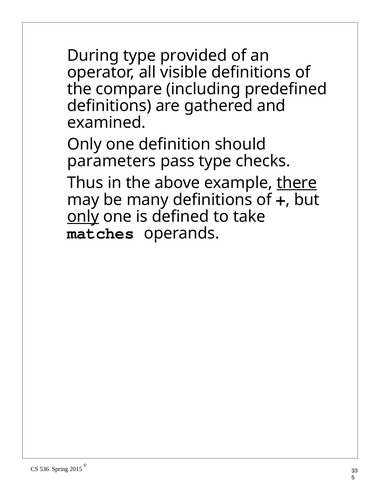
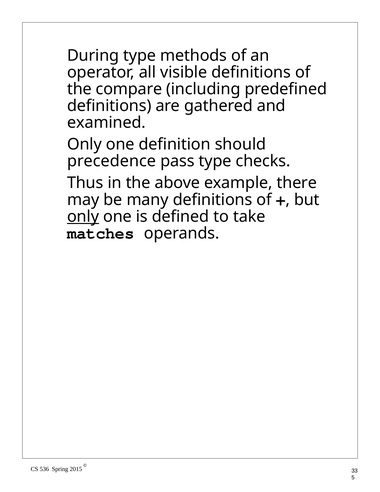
provided: provided -> methods
parameters: parameters -> precedence
there underline: present -> none
